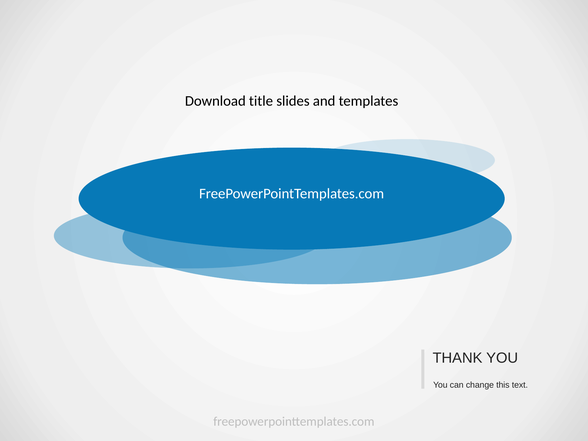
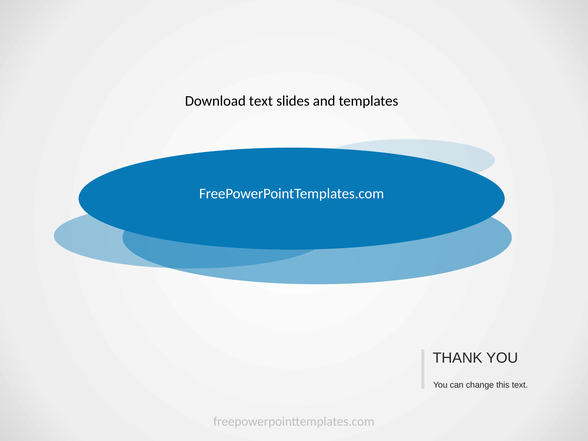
Download title: title -> text
